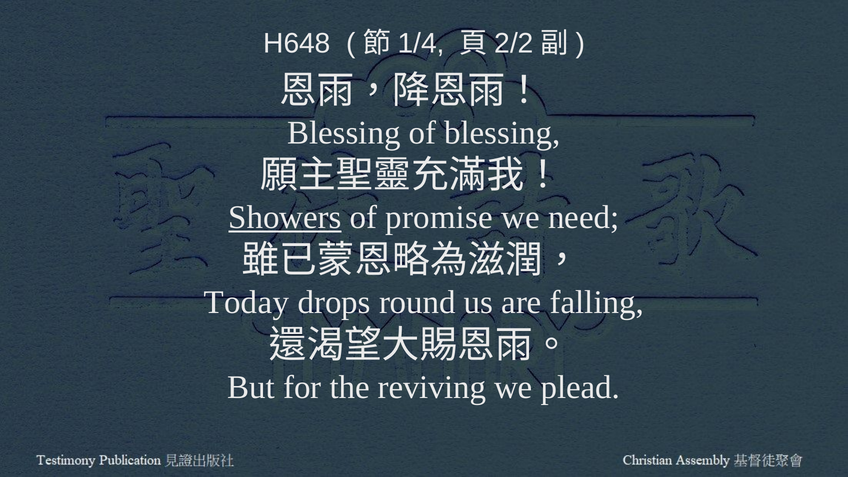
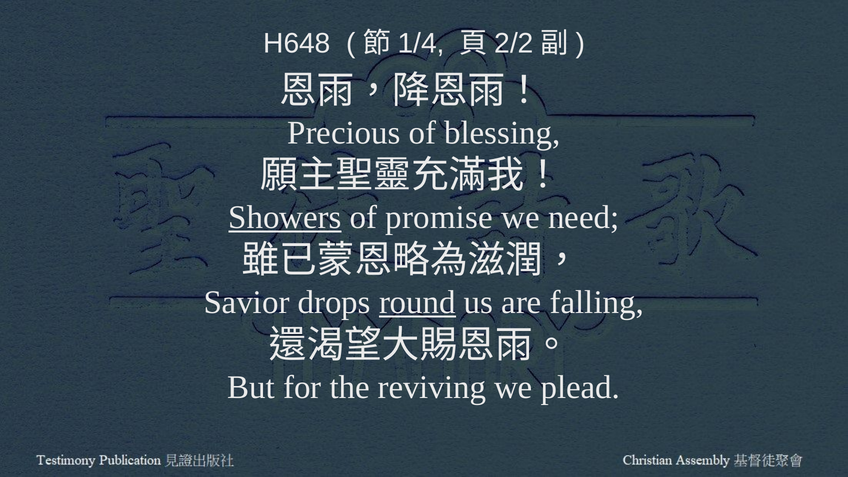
Blessing at (344, 133): Blessing -> Precious
Today: Today -> Savior
round underline: none -> present
